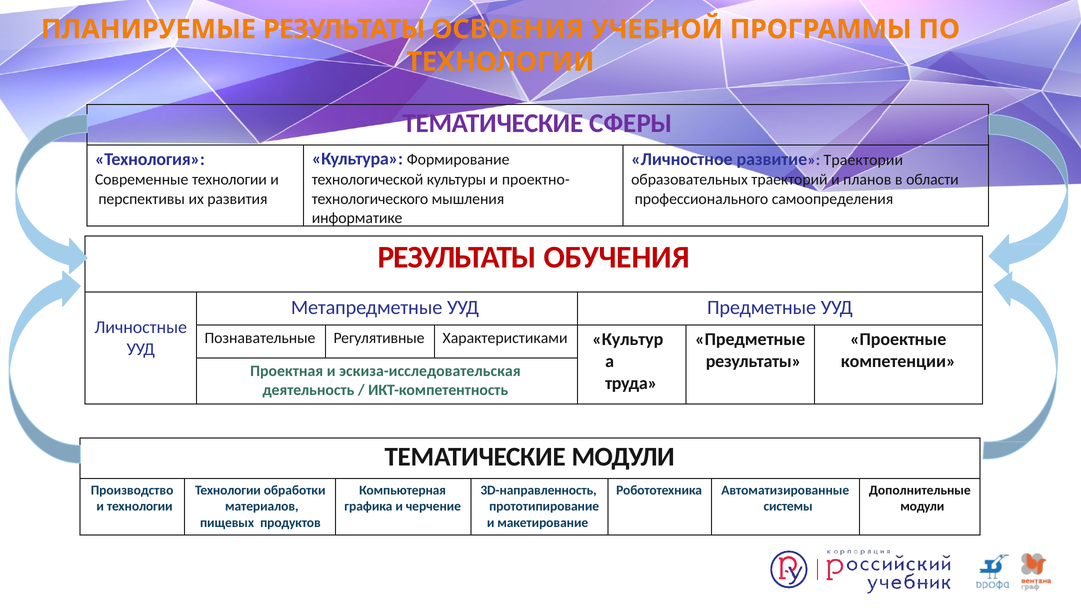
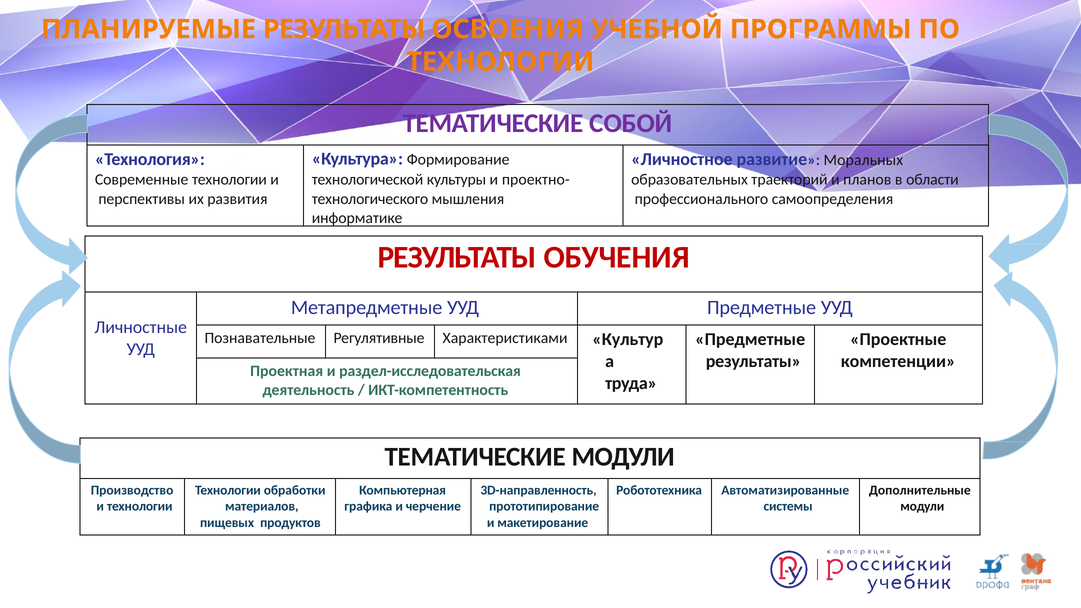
СФЕРЫ: СФЕРЫ -> СОБОЙ
Траектории: Траектории -> Моральных
эскиза-исследовательская: эскиза-исследовательская -> раздел-исследовательская
